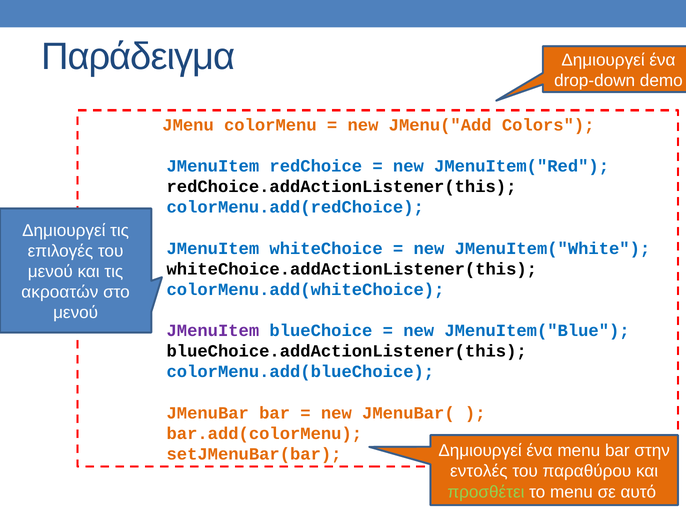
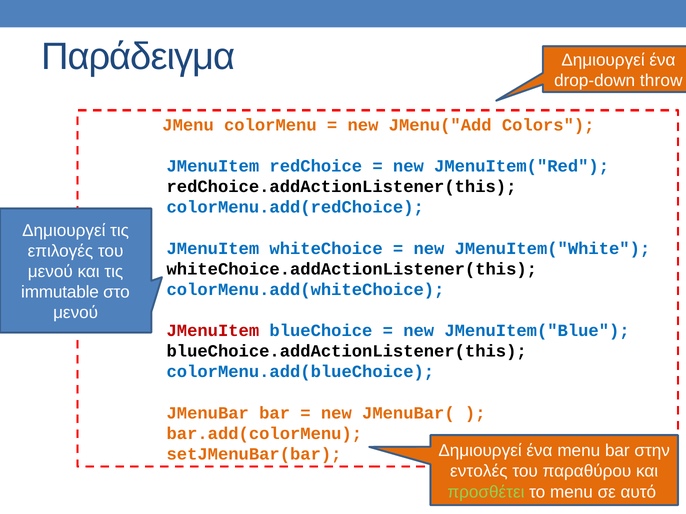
demo: demo -> throw
ακροατών: ακροατών -> immutable
JMenuItem at (213, 331) colour: purple -> red
